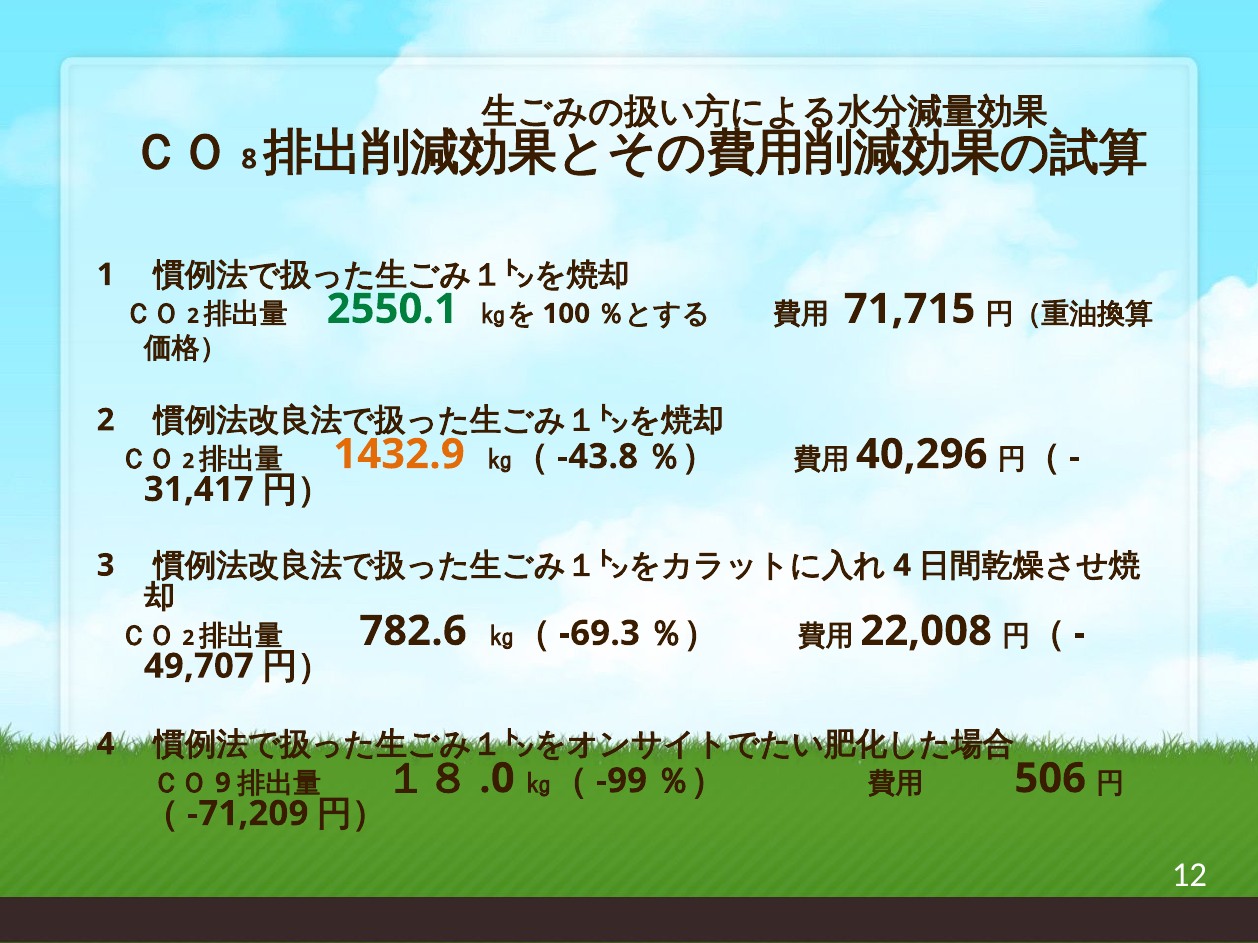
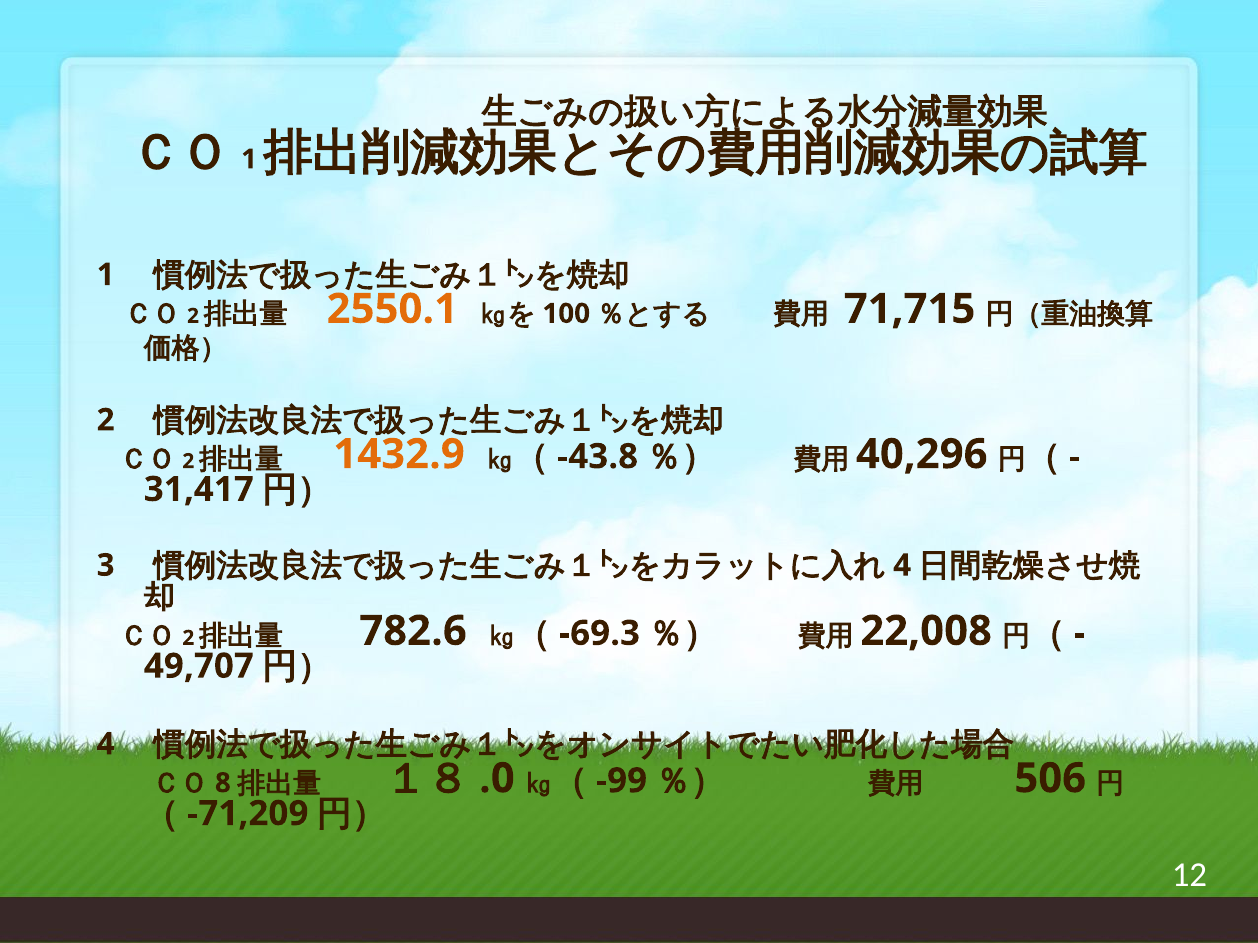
8 at (249, 159): 8 -> 1
2550.1 colour: green -> orange
9: 9 -> 8
